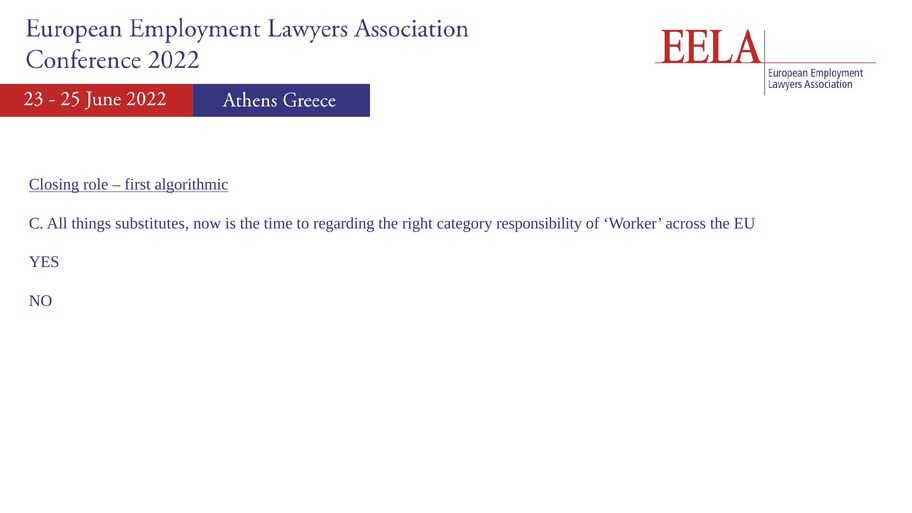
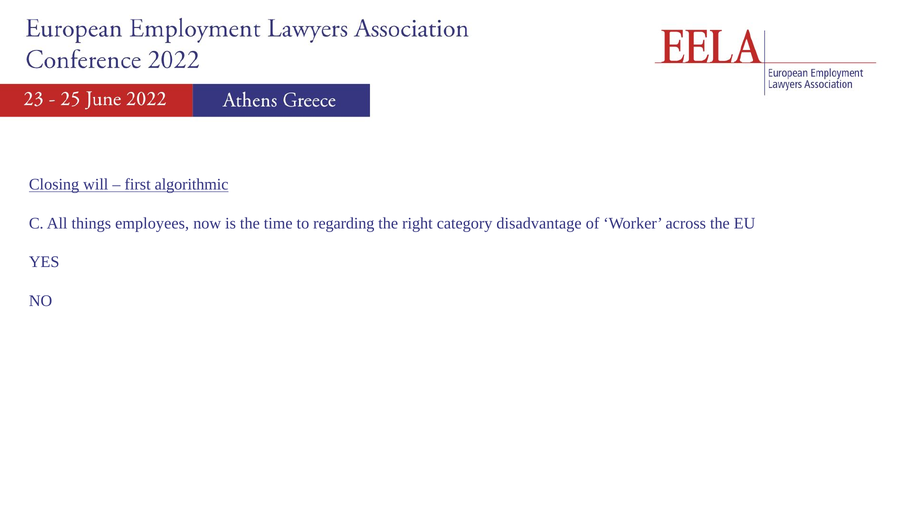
role: role -> will
substitutes: substitutes -> employees
responsibility: responsibility -> disadvantage
